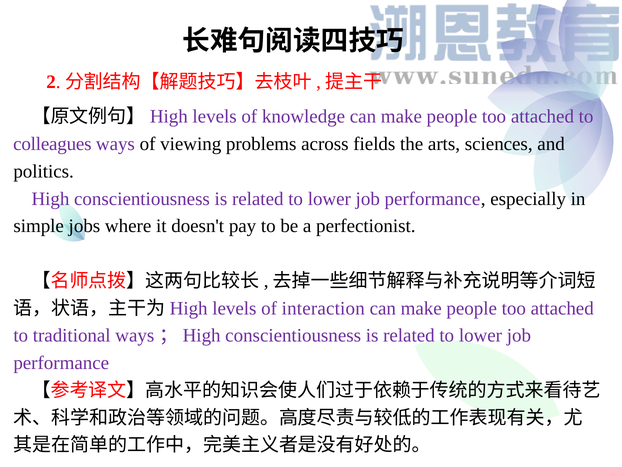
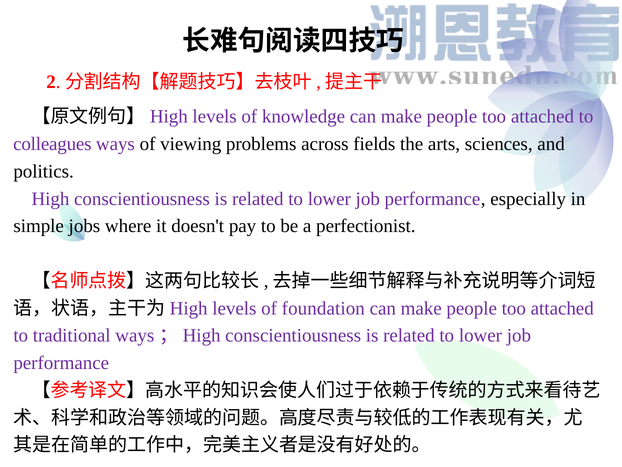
interaction: interaction -> foundation
